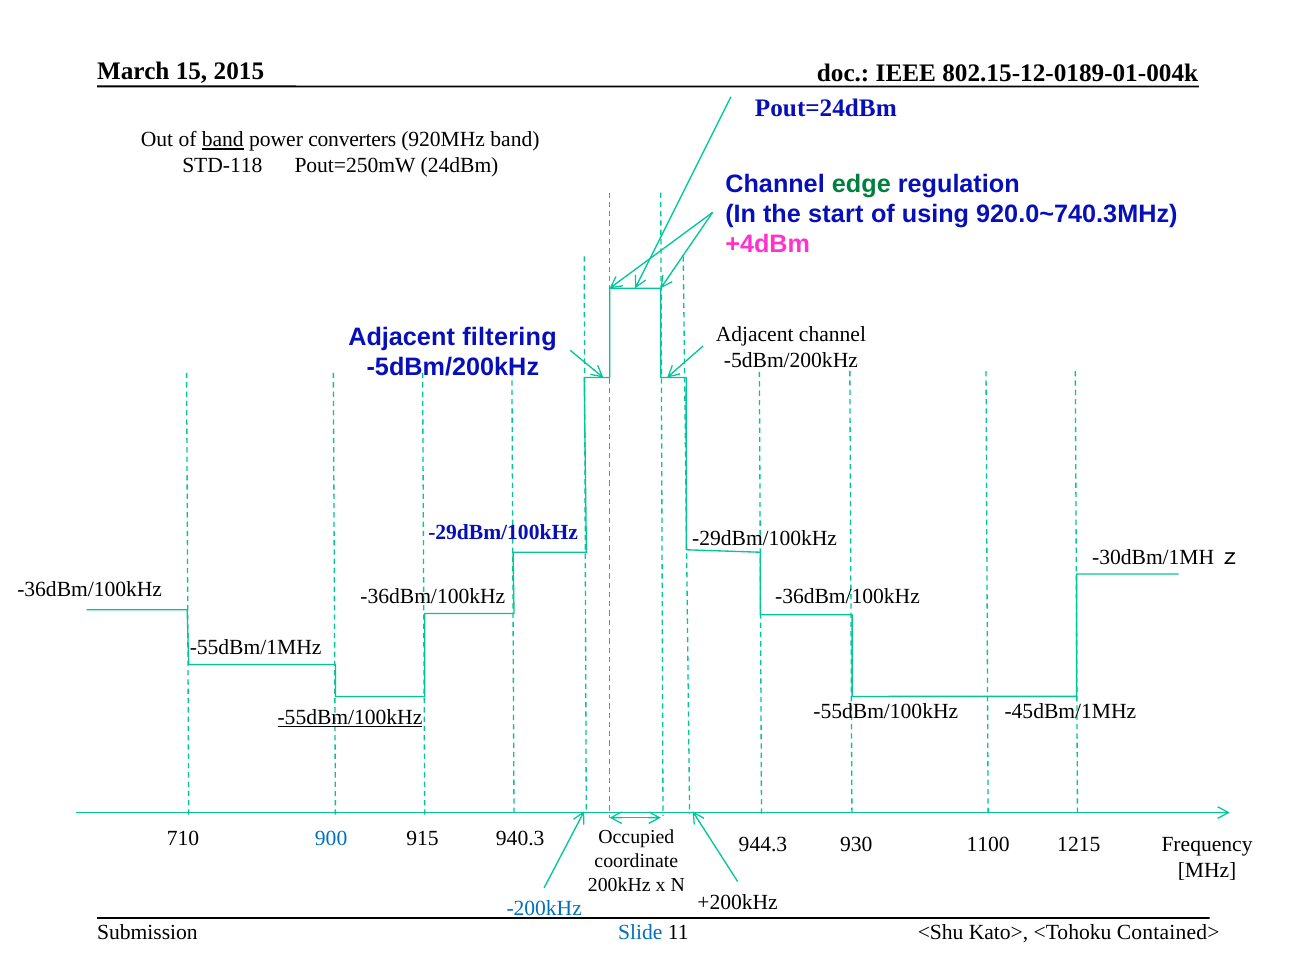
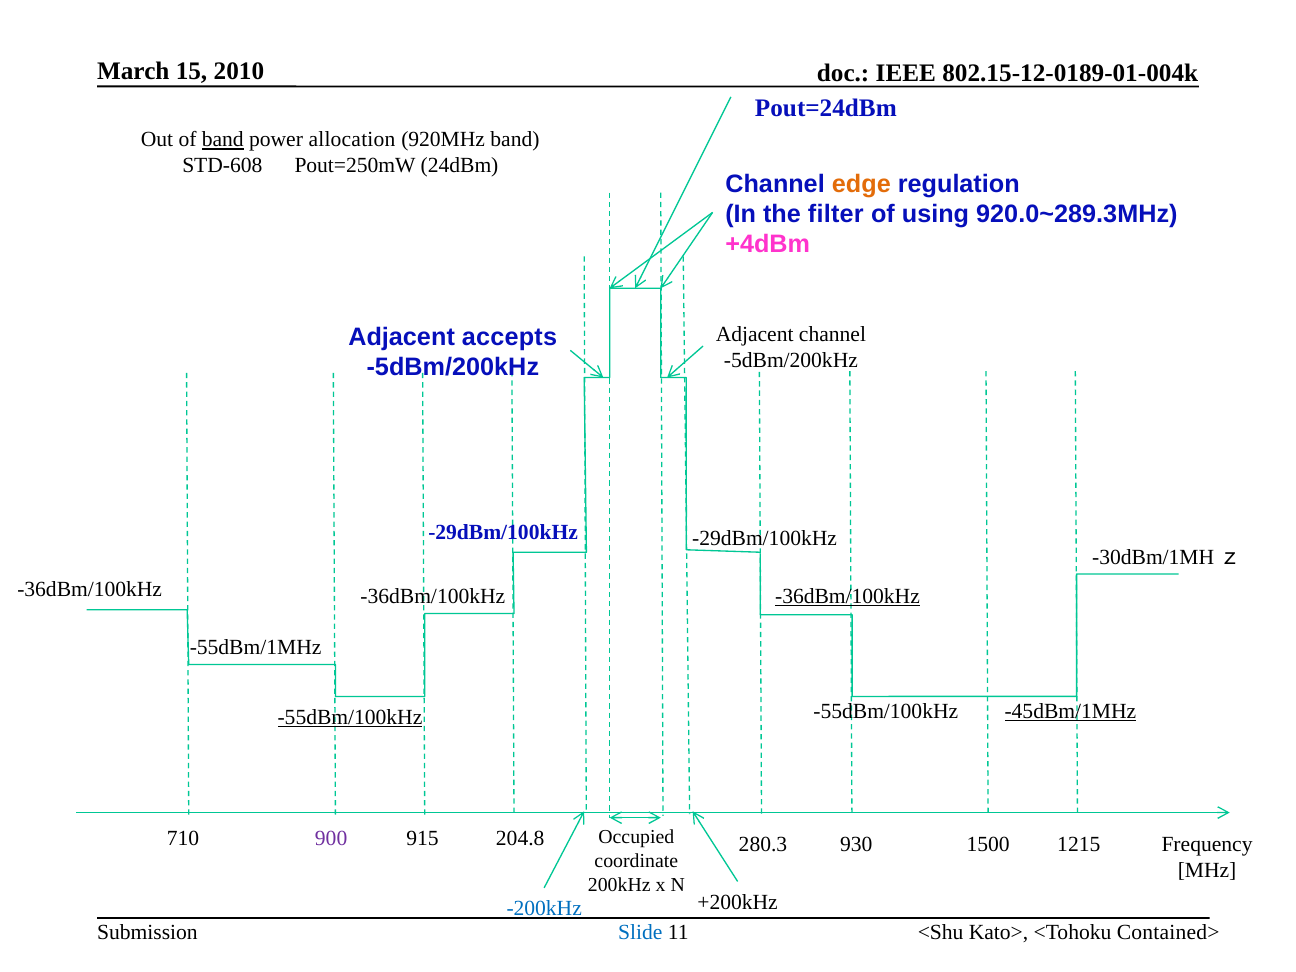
2015: 2015 -> 2010
converters: converters -> allocation
STD-118: STD-118 -> STD-608
edge colour: green -> orange
start: start -> filter
920.0~740.3MHz: 920.0~740.3MHz -> 920.0~289.3MHz
filtering: filtering -> accepts
-36dBm/100kHz at (847, 596) underline: none -> present
-45dBm/1MHz underline: none -> present
900 colour: blue -> purple
940.3: 940.3 -> 204.8
944.3: 944.3 -> 280.3
1100: 1100 -> 1500
